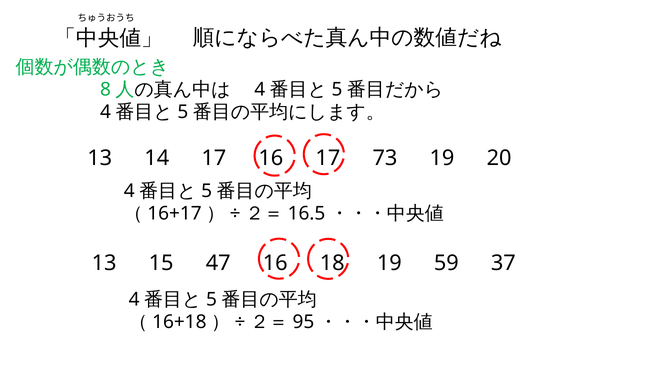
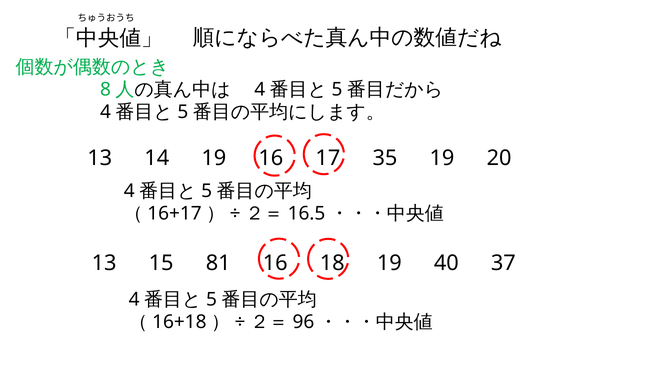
14 17: 17 -> 19
73: 73 -> 35
47: 47 -> 81
59: 59 -> 40
95: 95 -> 96
